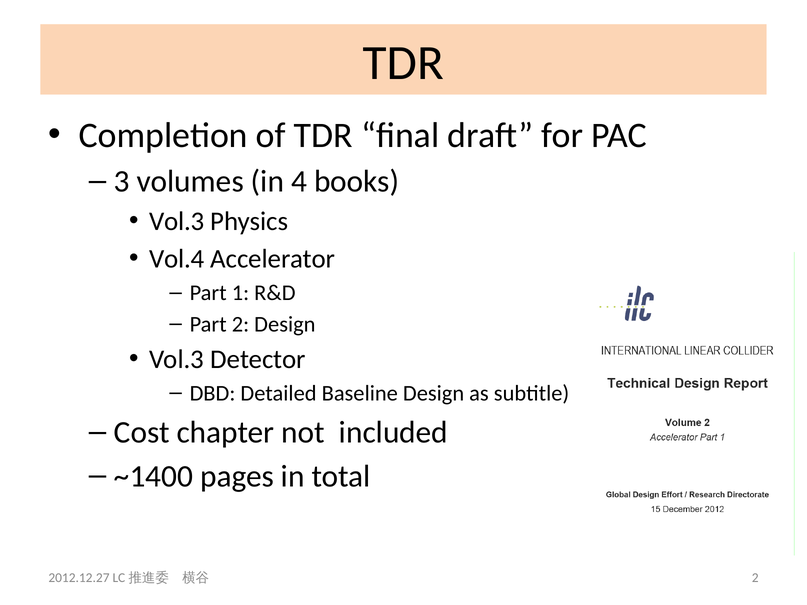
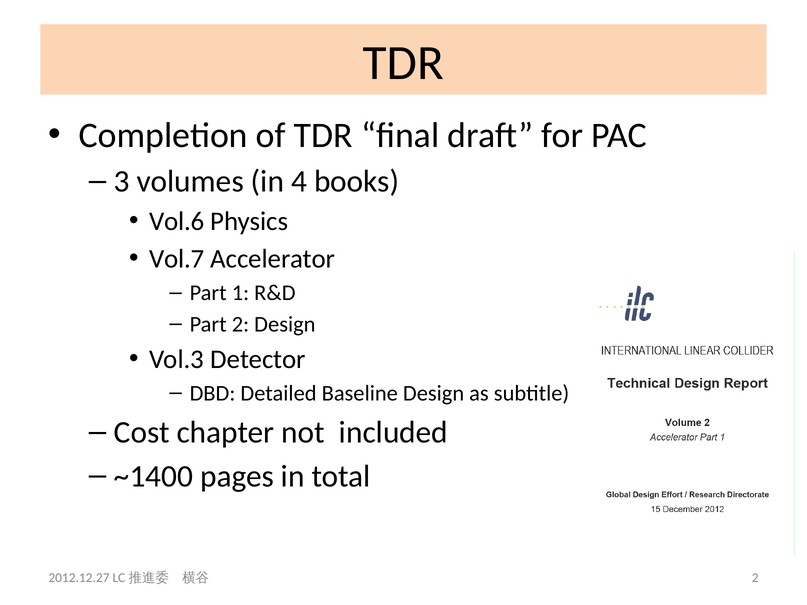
Vol.3 at (177, 222): Vol.3 -> Vol.6
Vol.4: Vol.4 -> Vol.7
